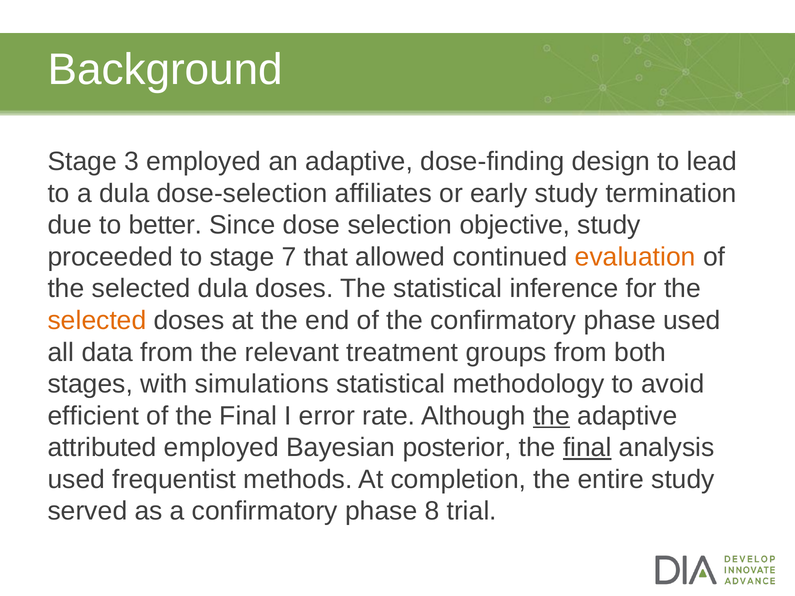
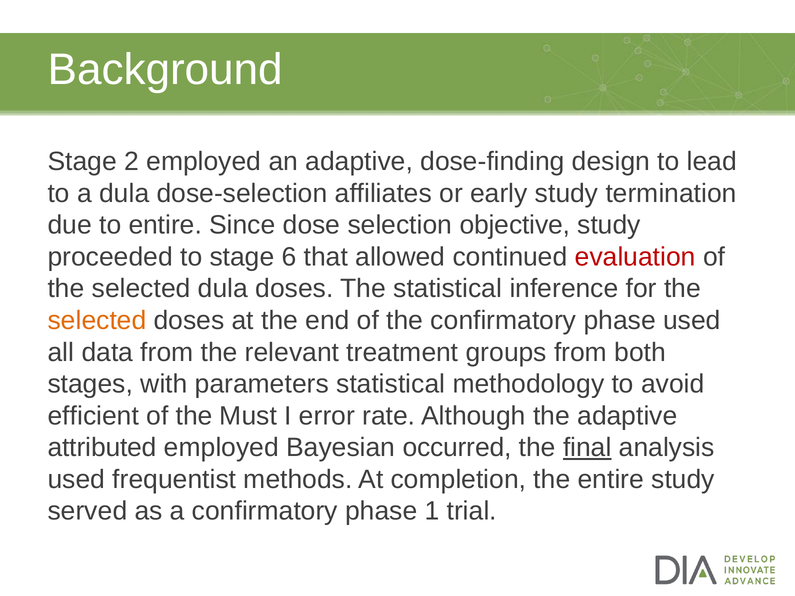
3: 3 -> 2
to better: better -> entire
7: 7 -> 6
evaluation colour: orange -> red
simulations: simulations -> parameters
of the Final: Final -> Must
the at (552, 416) underline: present -> none
posterior: posterior -> occurred
8: 8 -> 1
